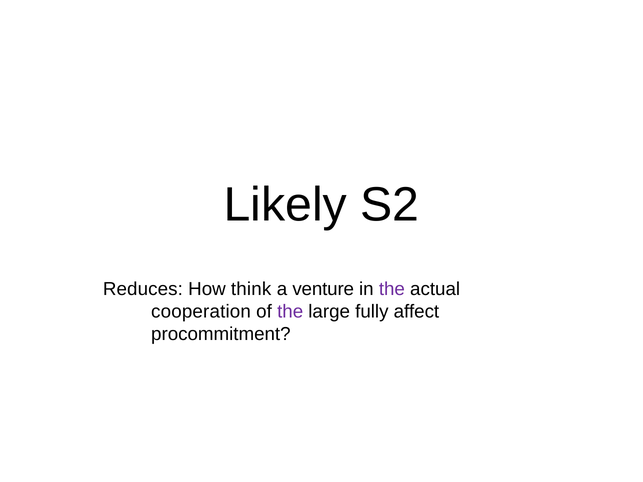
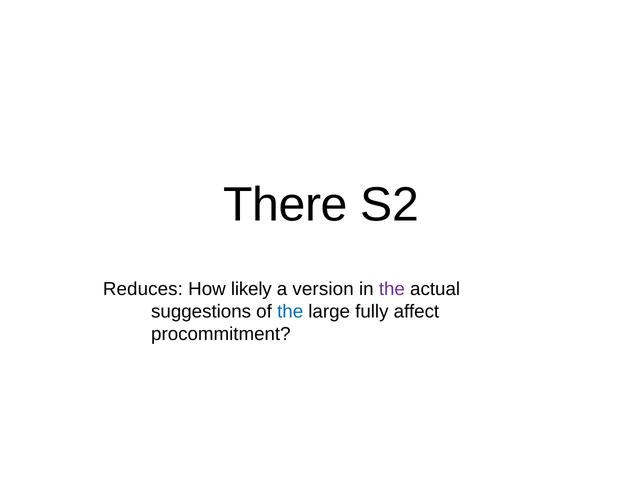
Likely: Likely -> There
think: think -> likely
venture: venture -> version
cooperation: cooperation -> suggestions
the at (290, 312) colour: purple -> blue
